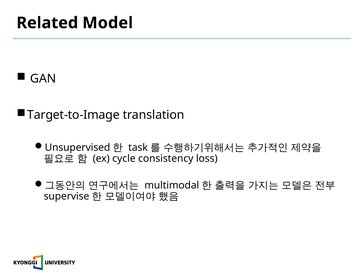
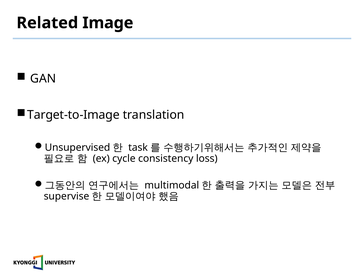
Model: Model -> Image
